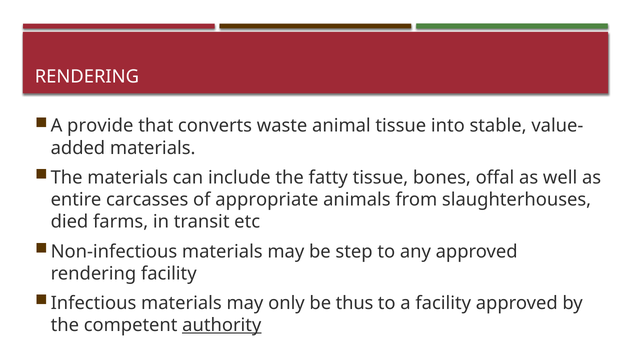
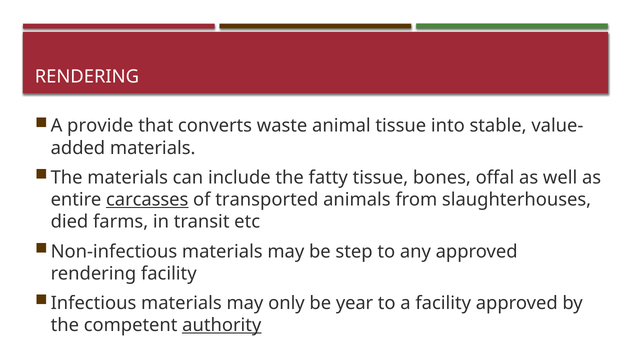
carcasses underline: none -> present
appropriate: appropriate -> transported
thus: thus -> year
